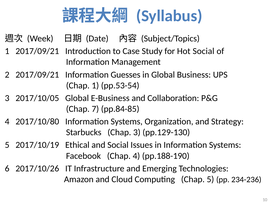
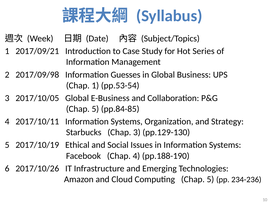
Hot Social: Social -> Series
2 2017/09/21: 2017/09/21 -> 2017/09/98
7 at (95, 109): 7 -> 5
2017/10/80: 2017/10/80 -> 2017/10/11
